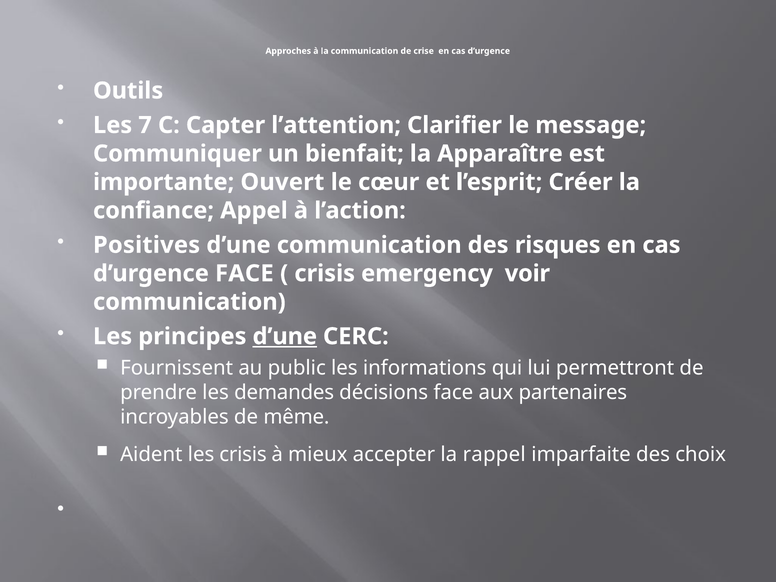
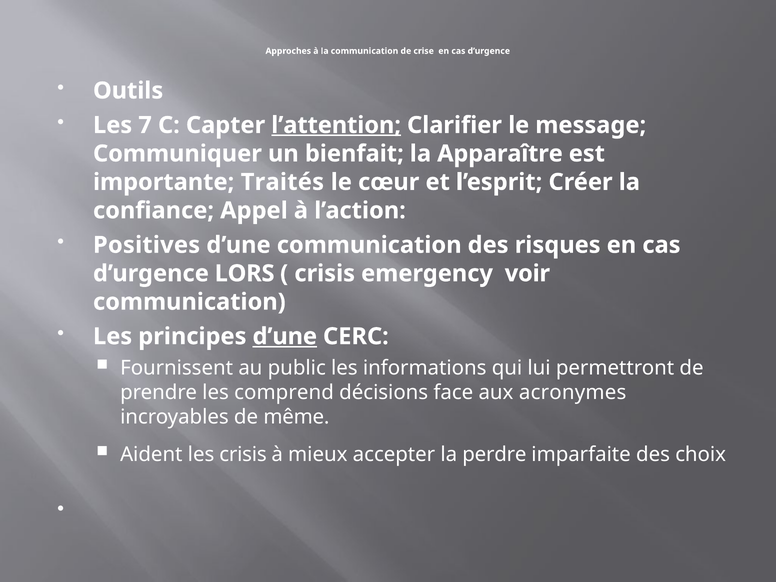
l’attention underline: none -> present
Ouvert: Ouvert -> Traités
d’urgence FACE: FACE -> LORS
demandes: demandes -> comprend
partenaires: partenaires -> acronymes
rappel: rappel -> perdre
